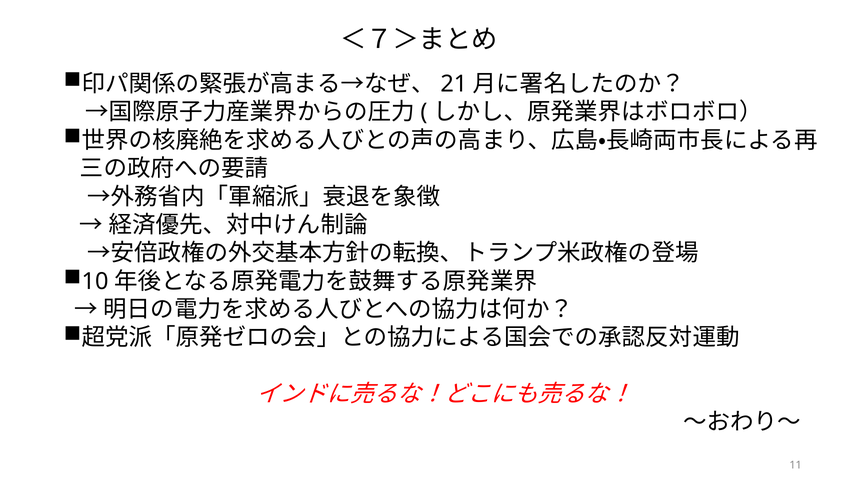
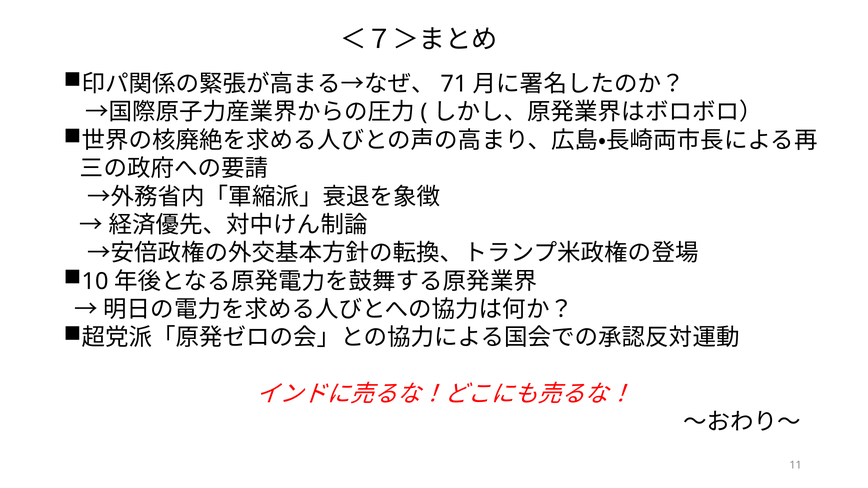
21: 21 -> 71
